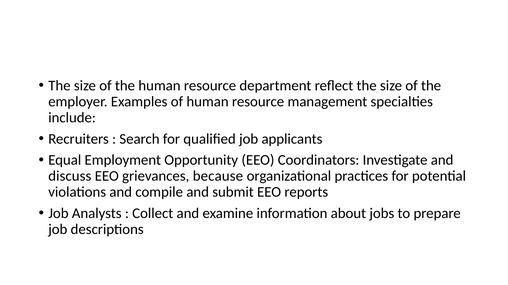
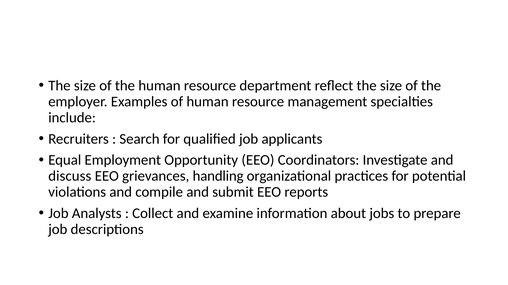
because: because -> handling
